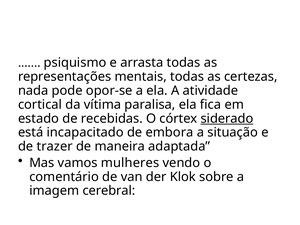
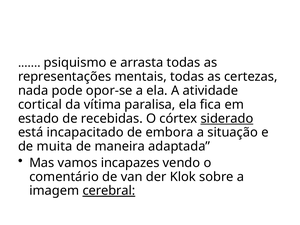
trazer: trazer -> muita
mulheres: mulheres -> incapazes
cerebral underline: none -> present
